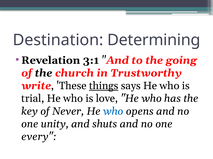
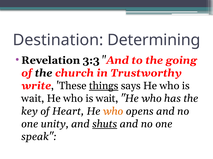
3:1: 3:1 -> 3:3
trial at (33, 99): trial -> wait
love at (107, 99): love -> wait
Never: Never -> Heart
who at (113, 112) colour: blue -> orange
shuts underline: none -> present
every: every -> speak
